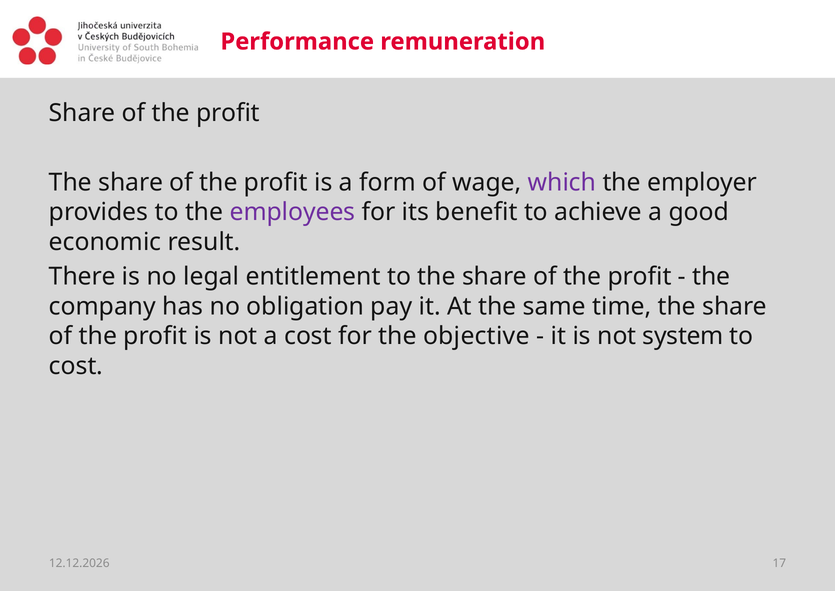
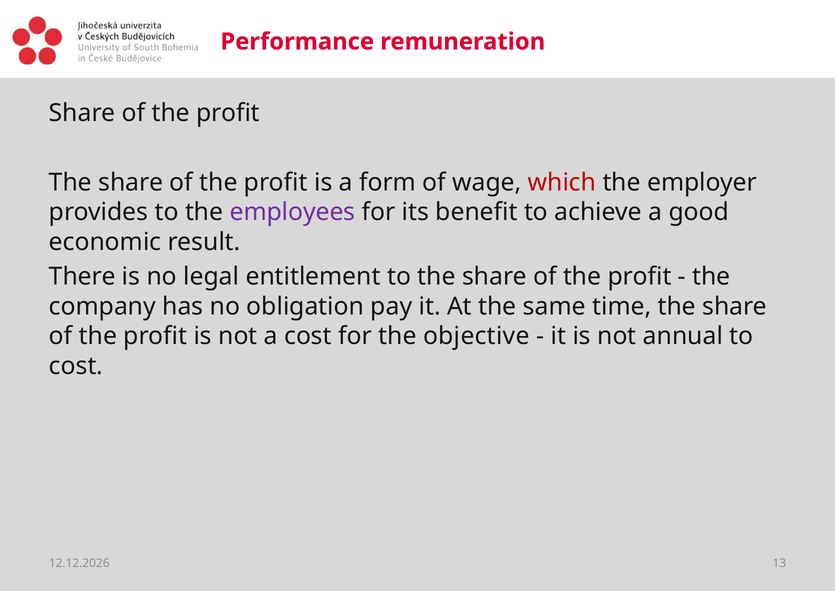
which colour: purple -> red
system: system -> annual
17: 17 -> 13
